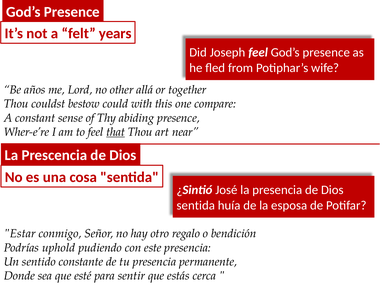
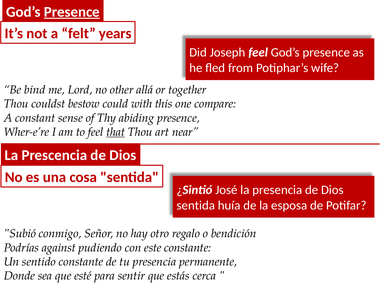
Presence at (72, 12) underline: none -> present
años: años -> bind
Estar: Estar -> Subió
uphold: uphold -> against
este presencia: presencia -> constante
